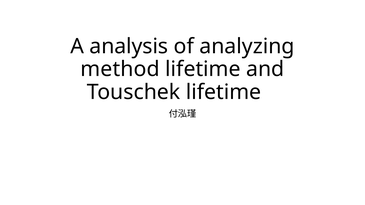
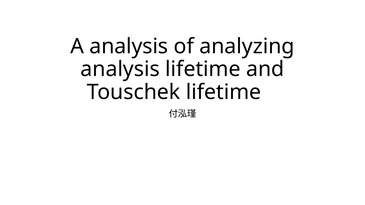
method at (120, 69): method -> analysis
